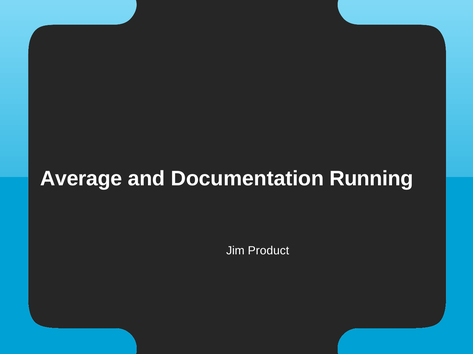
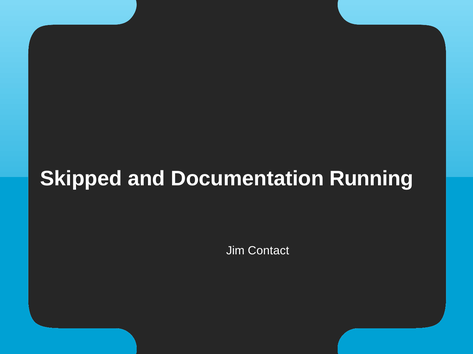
Average: Average -> Skipped
Product: Product -> Contact
